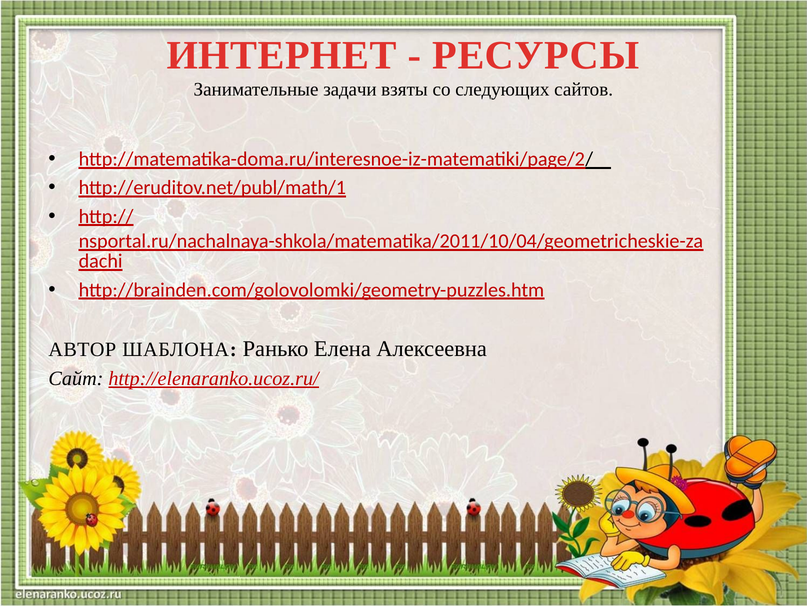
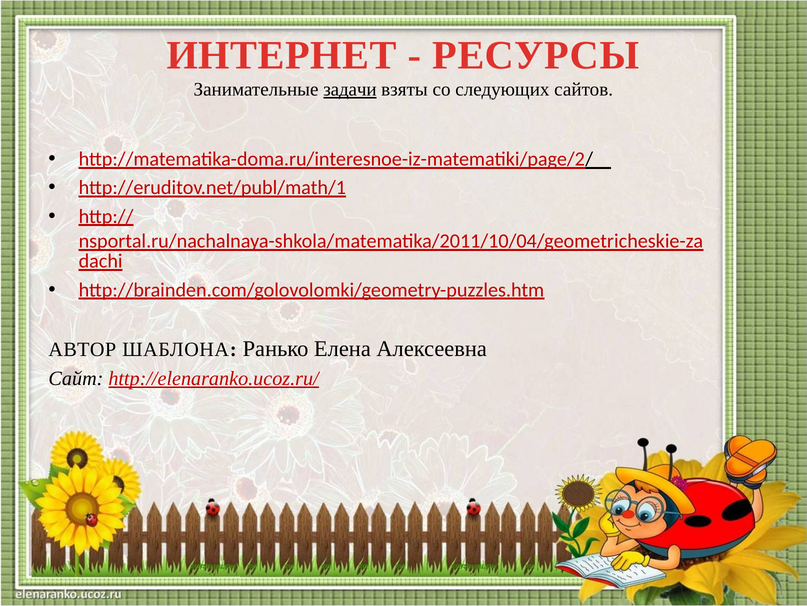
задачи underline: none -> present
